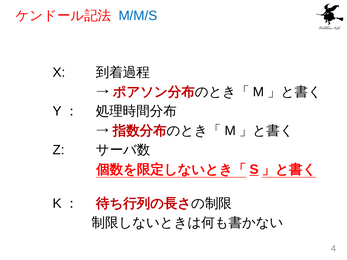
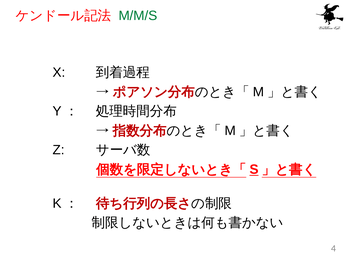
M/M/S colour: blue -> green
